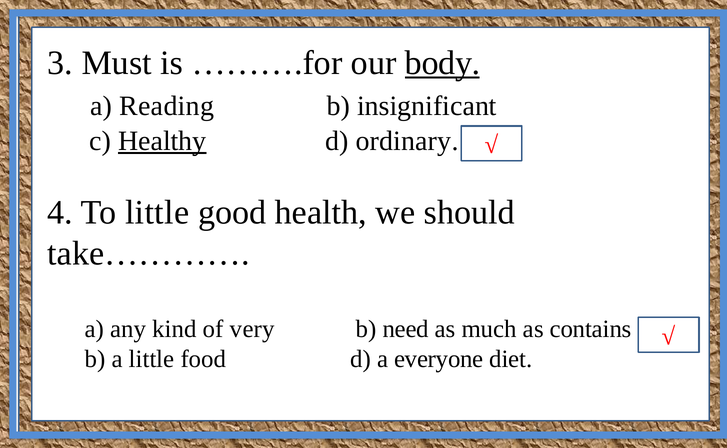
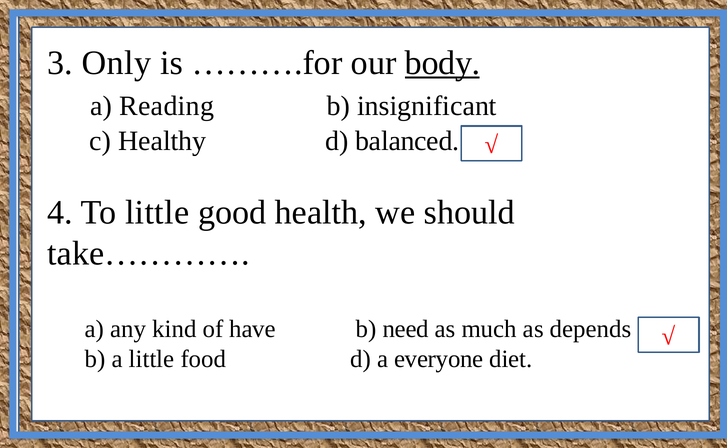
Must: Must -> Only
Healthy underline: present -> none
ordinary: ordinary -> balanced
very: very -> have
contains: contains -> depends
